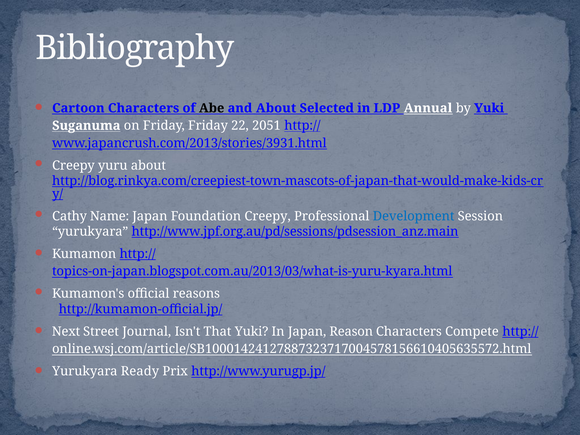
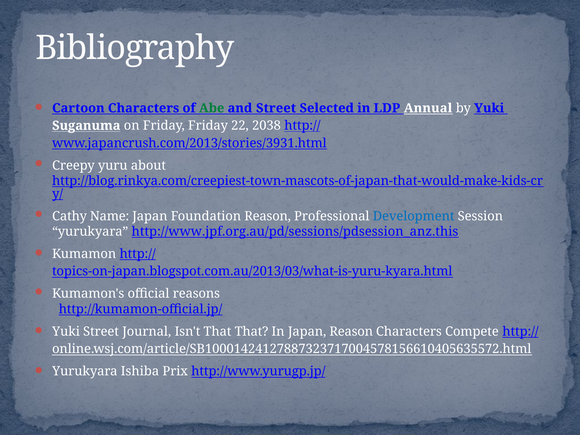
Abe colour: black -> green
and About: About -> Street
2051: 2051 -> 2038
Foundation Creepy: Creepy -> Reason
http://www.jpf.org.au/pd/sessions/pdsession_anz.main: http://www.jpf.org.au/pd/sessions/pdsession_anz.main -> http://www.jpf.org.au/pd/sessions/pdsession_anz.this
Next at (66, 332): Next -> Yuki
That Yuki: Yuki -> That
Ready: Ready -> Ishiba
